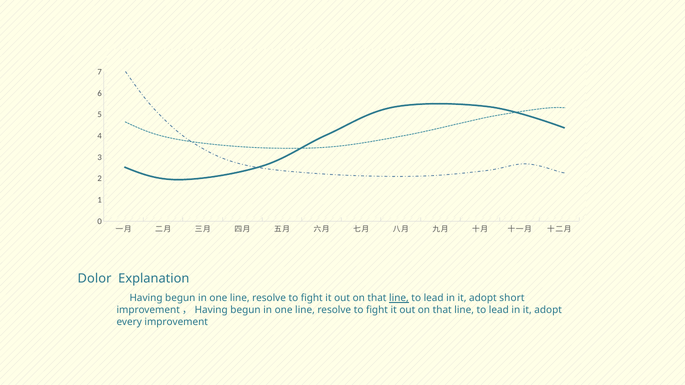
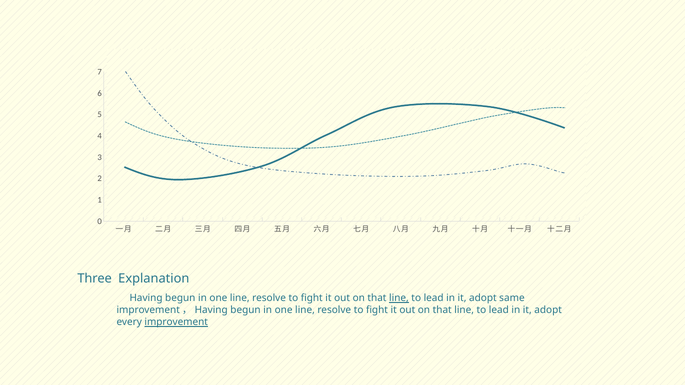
Dolor: Dolor -> Three
short: short -> same
improvement underline: none -> present
